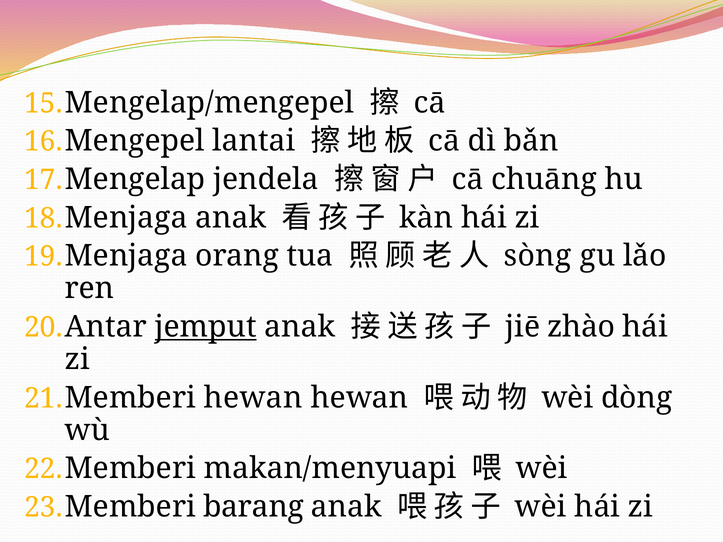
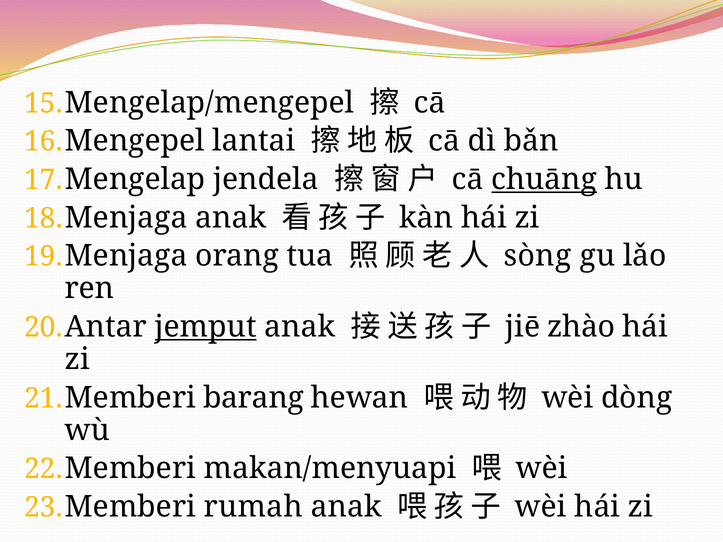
chuāng underline: none -> present
hewan at (253, 398): hewan -> barang
barang: barang -> rumah
